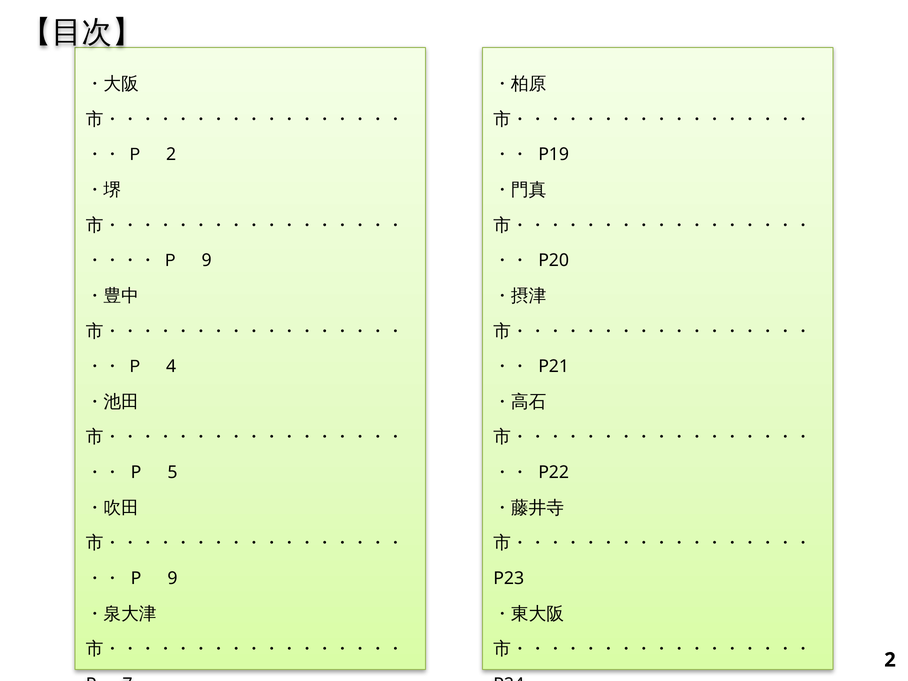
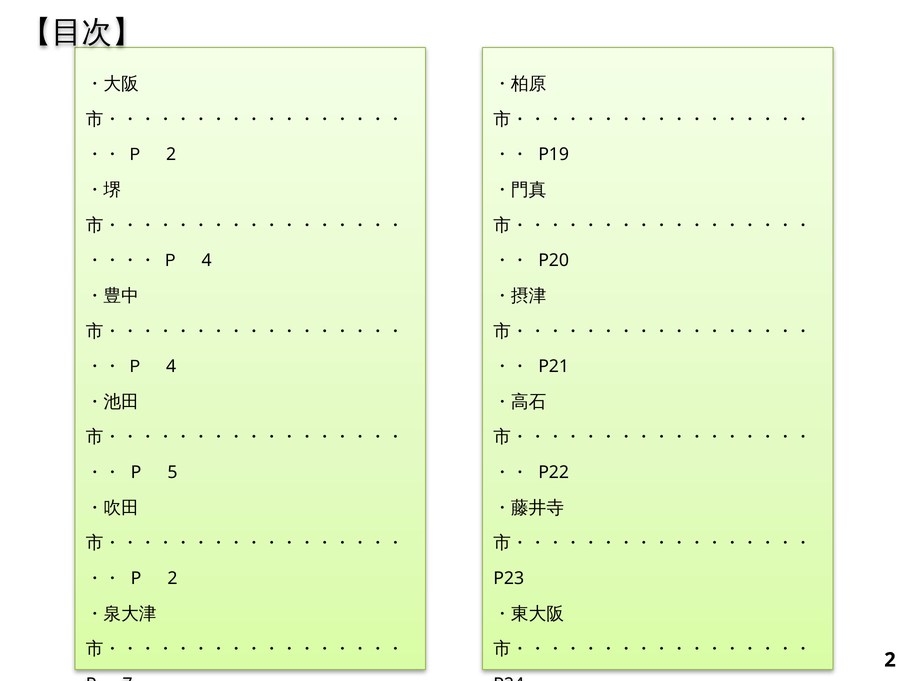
9 at (207, 261): 9 -> 4
9 at (172, 578): 9 -> 2
